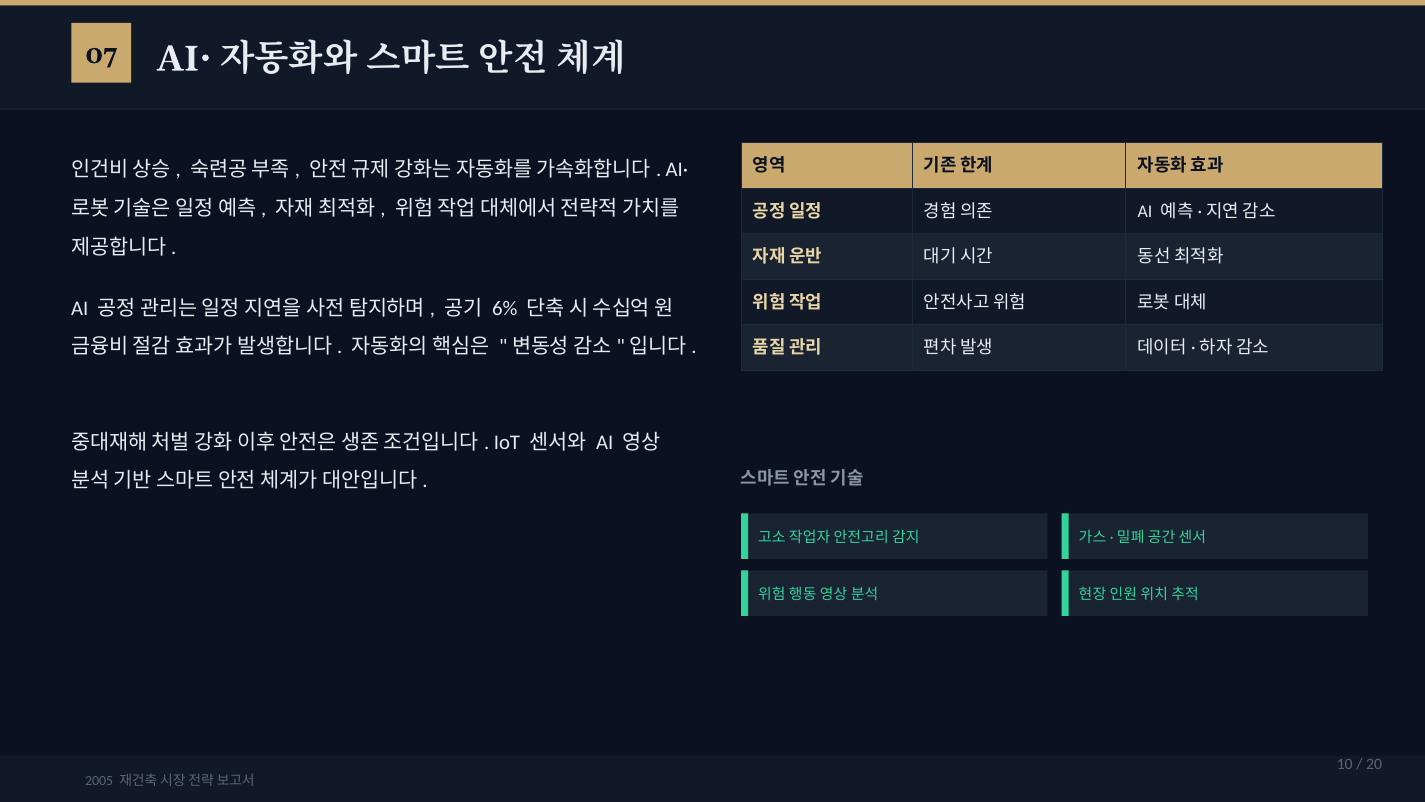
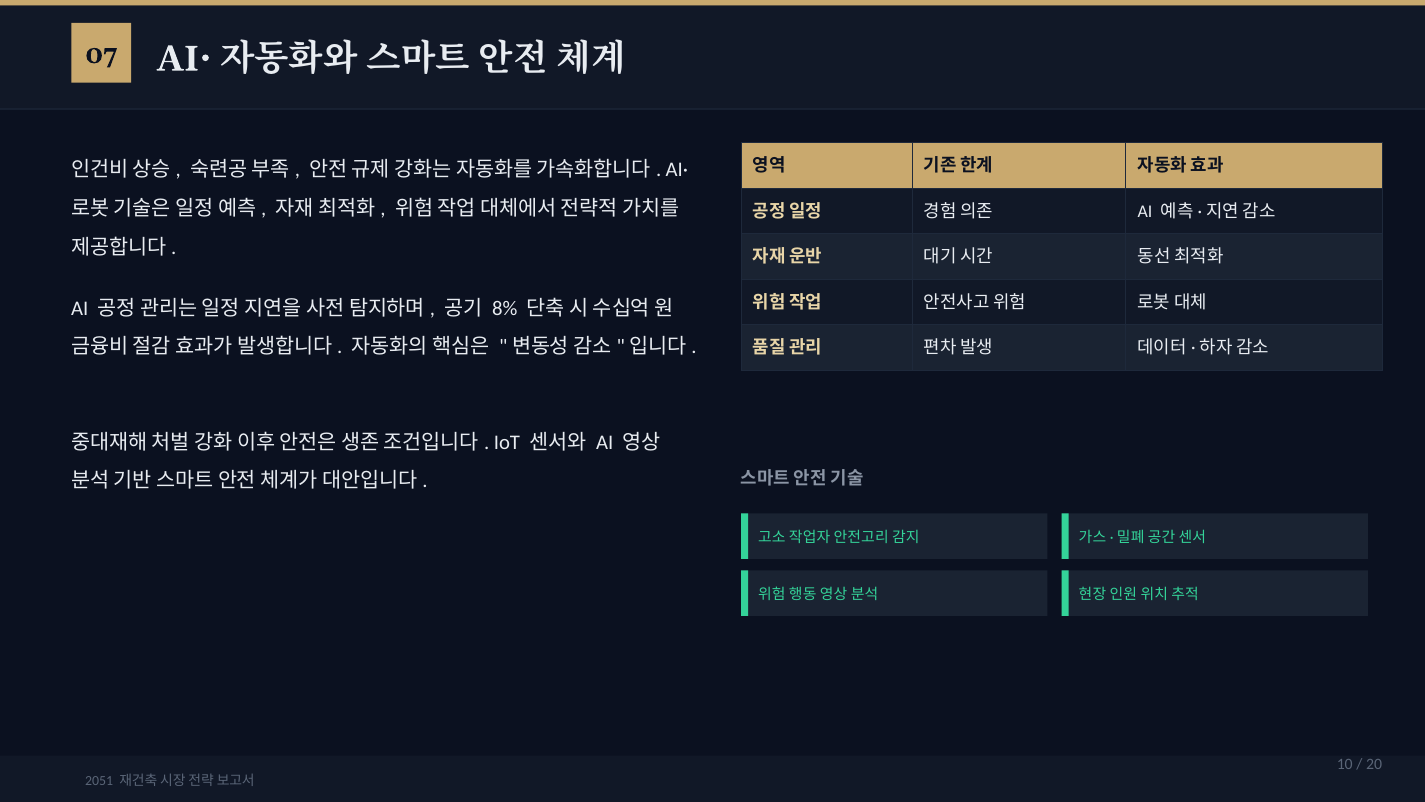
6%: 6% -> 8%
2005: 2005 -> 2051
